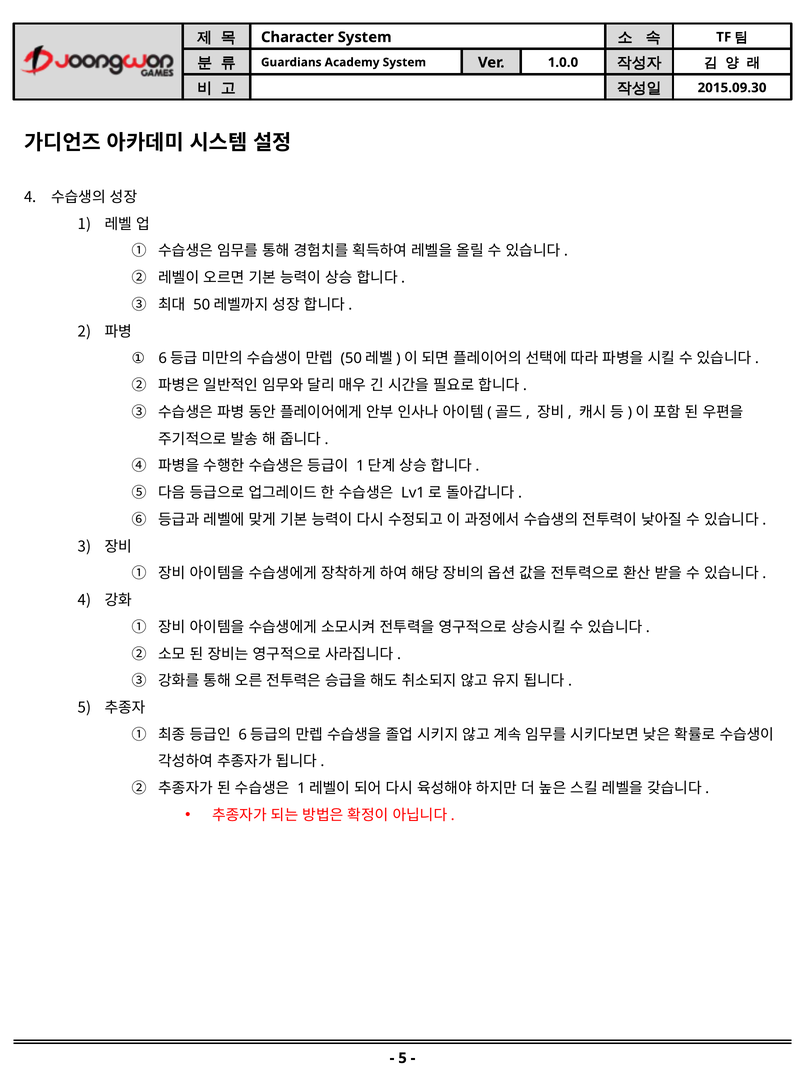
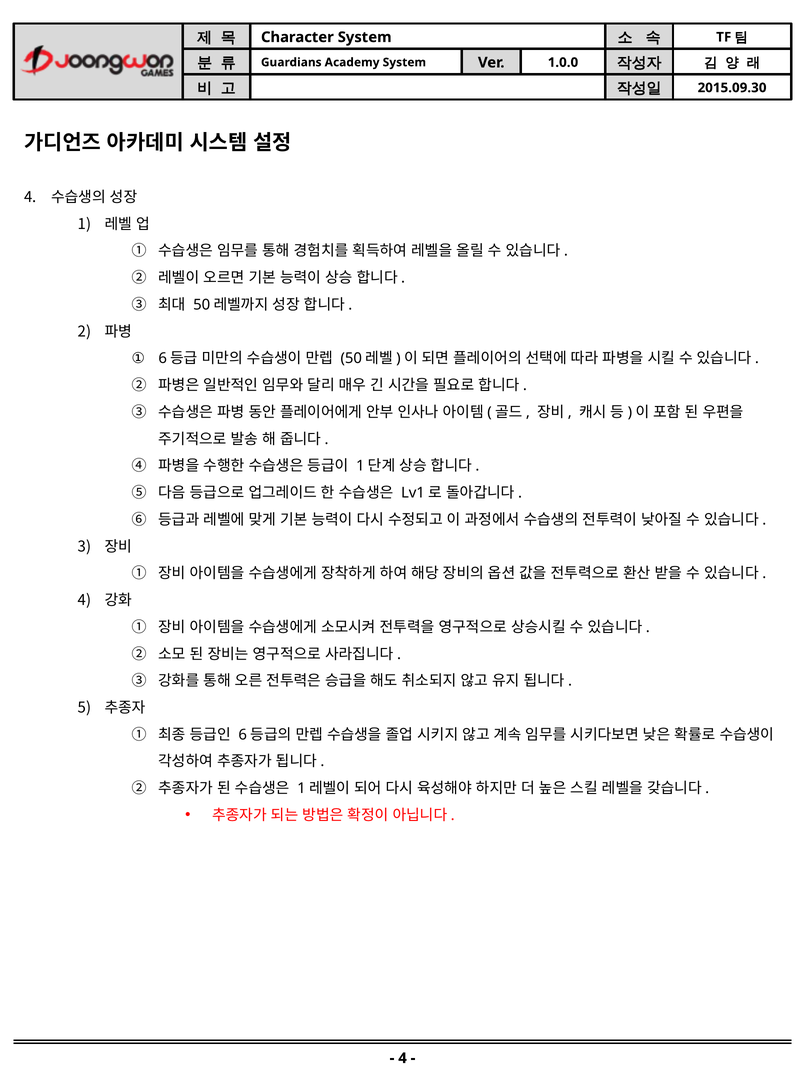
5 at (403, 1058): 5 -> 4
